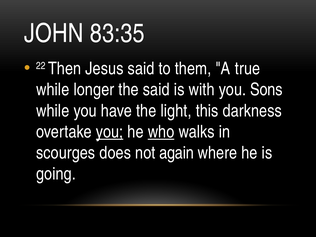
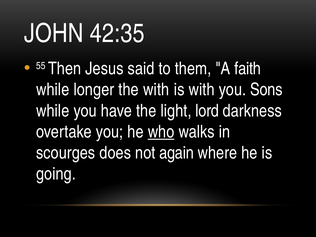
83:35: 83:35 -> 42:35
22: 22 -> 55
true: true -> faith
the said: said -> with
this: this -> lord
you at (110, 132) underline: present -> none
